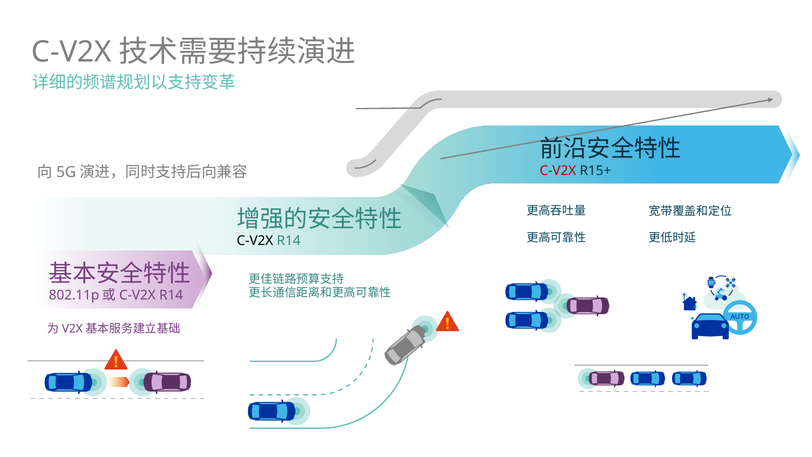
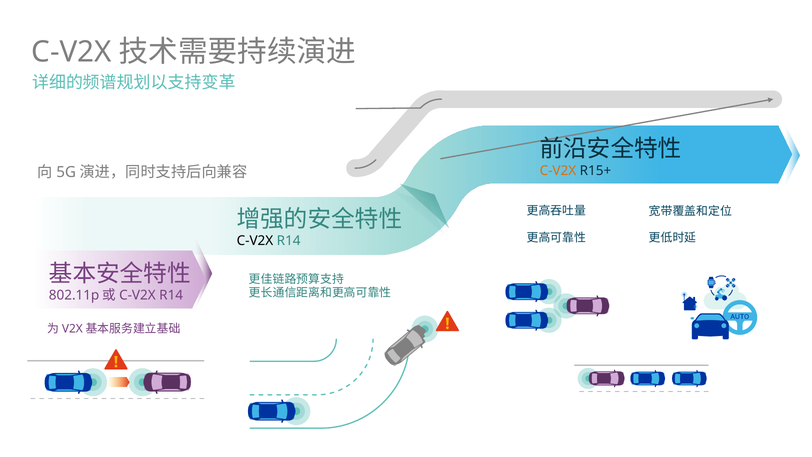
C-V2X at (558, 170) colour: red -> orange
